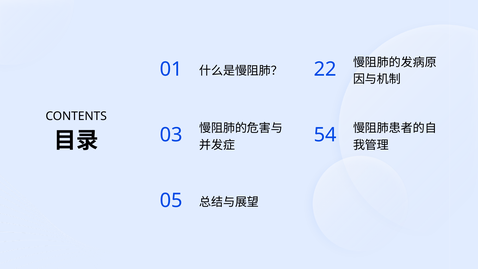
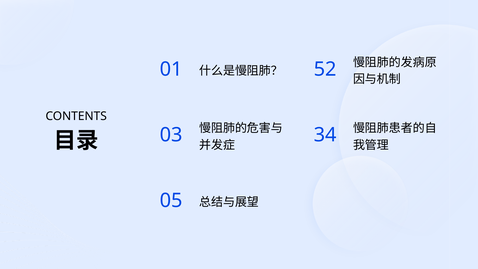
22: 22 -> 52
54: 54 -> 34
